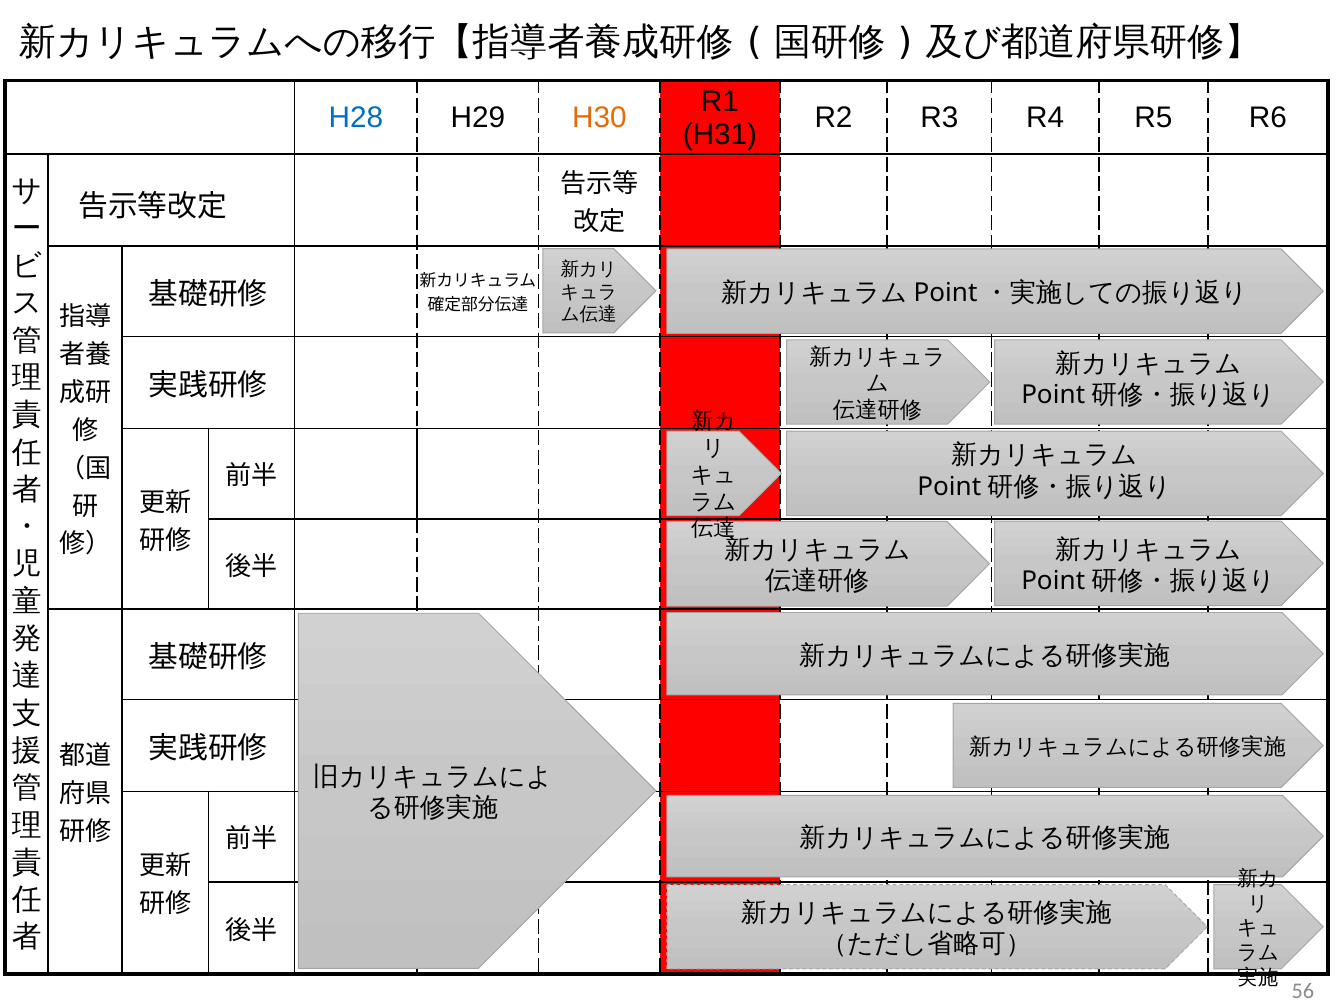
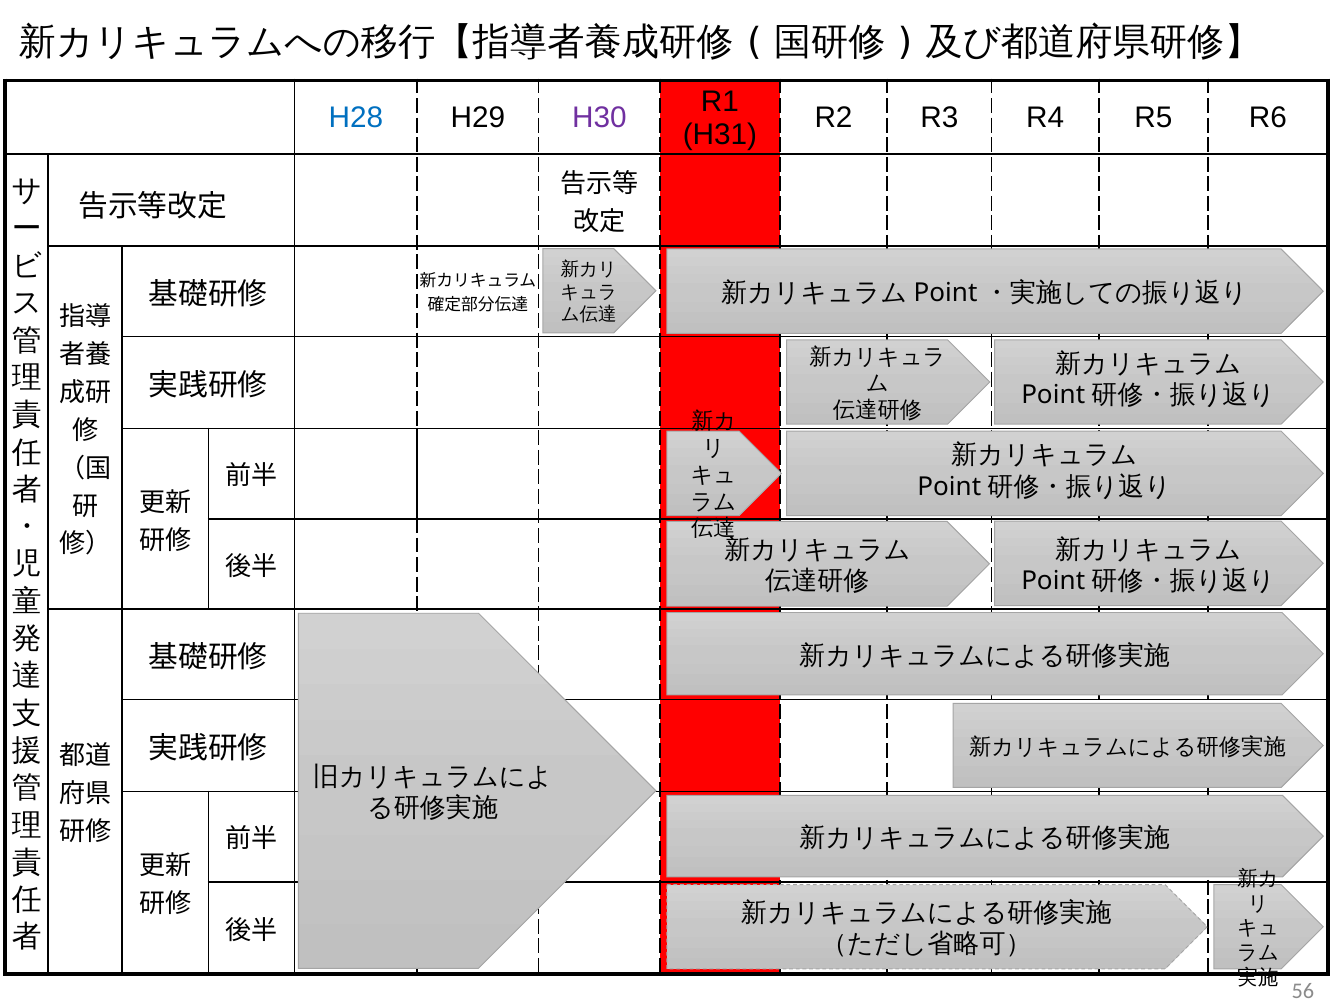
H30 colour: orange -> purple
